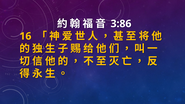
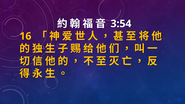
3:86: 3:86 -> 3:54
